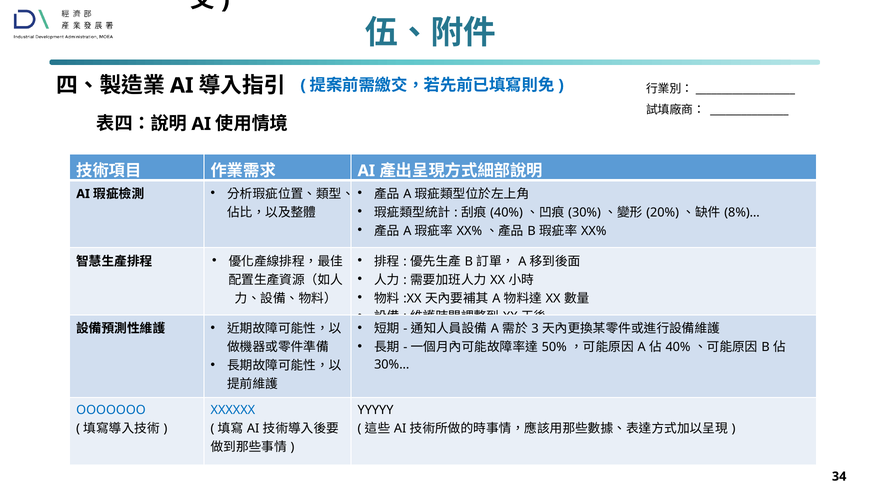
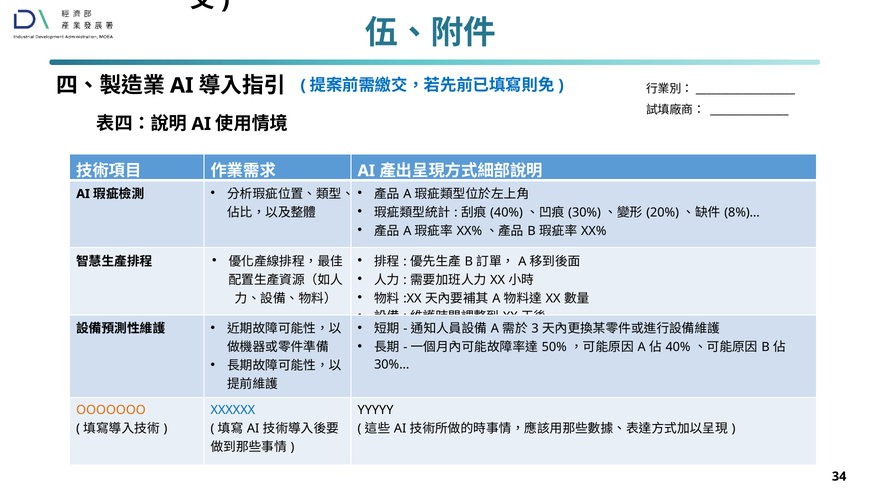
OOOOOOO colour: blue -> orange
